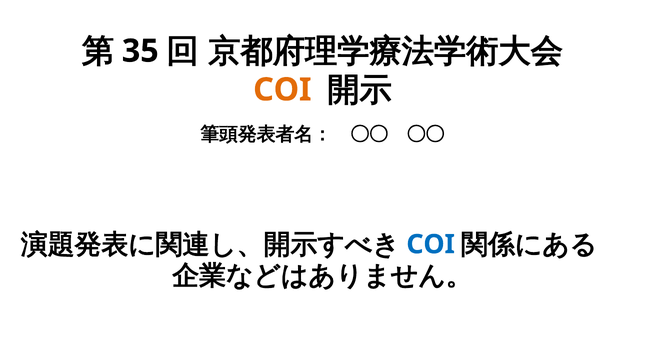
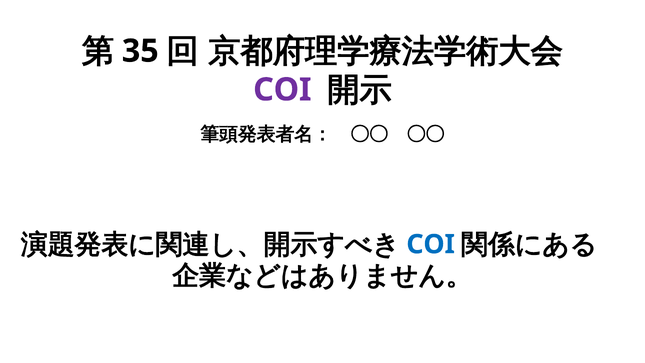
COI at (282, 90) colour: orange -> purple
